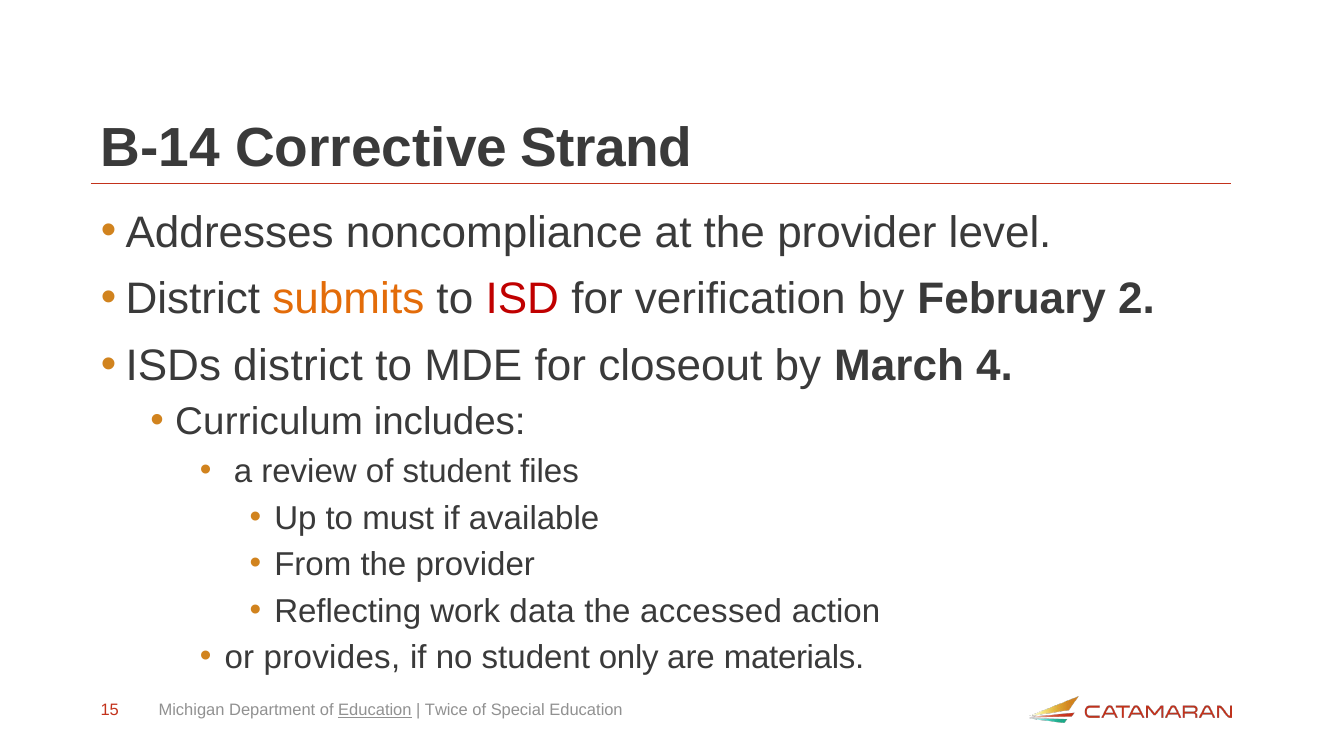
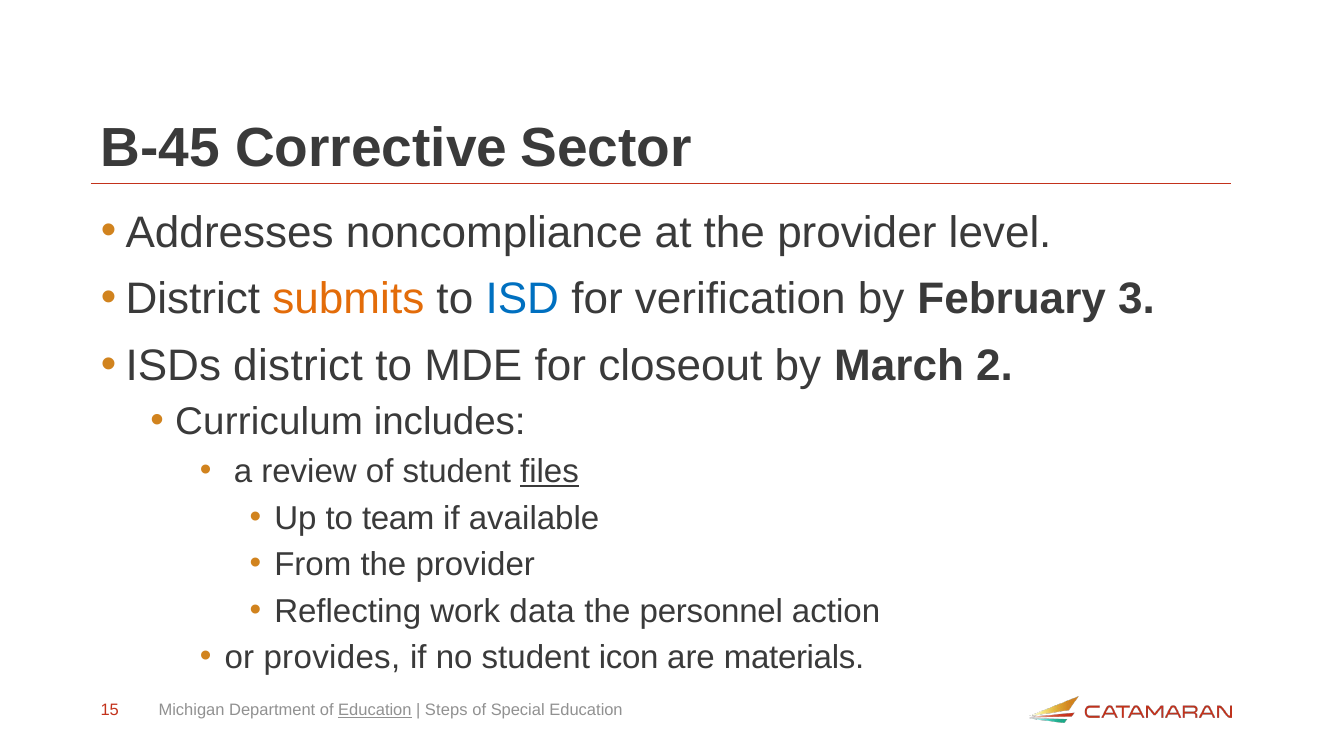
B-14: B-14 -> B-45
Strand: Strand -> Sector
ISD colour: red -> blue
2: 2 -> 3
4: 4 -> 2
files underline: none -> present
must: must -> team
accessed: accessed -> personnel
only: only -> icon
Twice: Twice -> Steps
